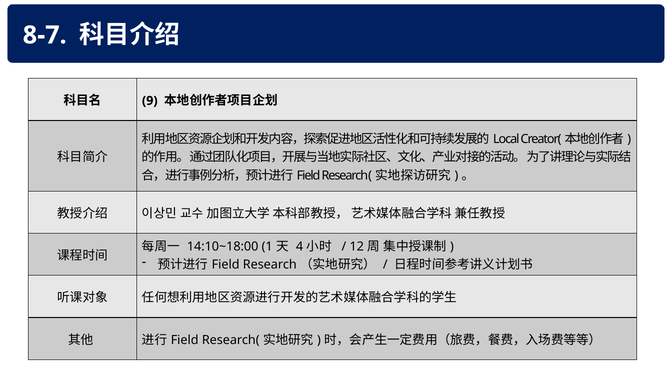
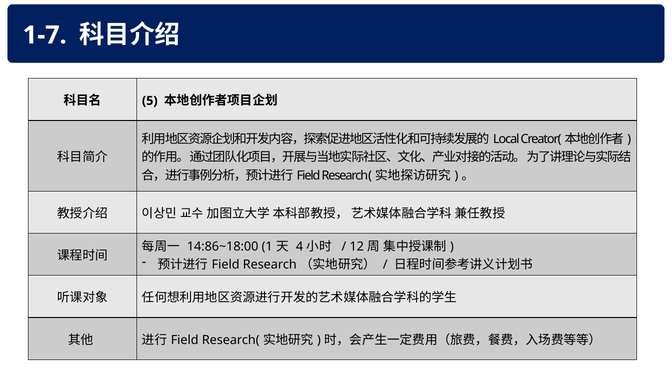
8-7: 8-7 -> 1-7
9: 9 -> 5
14:10~18:00: 14:10~18:00 -> 14:86~18:00
